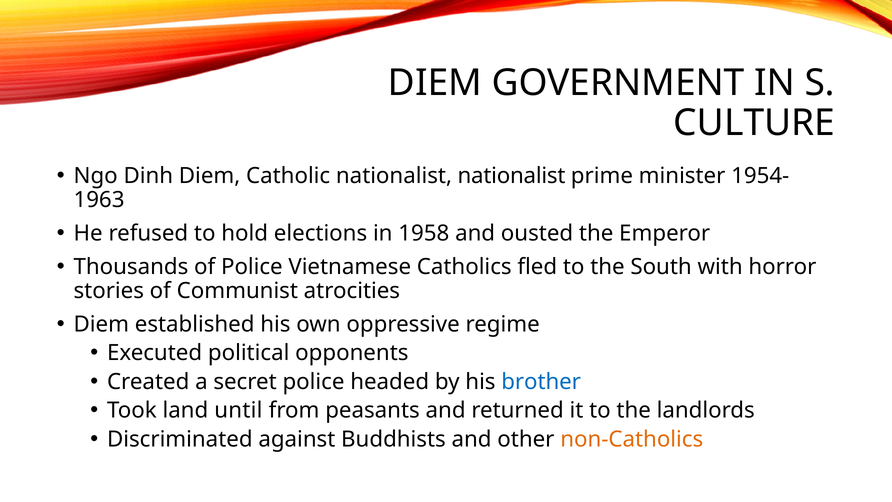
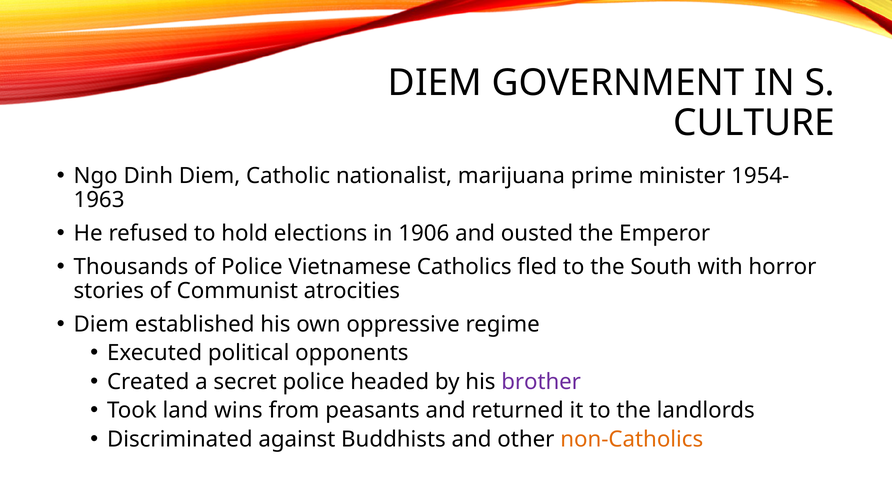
nationalist nationalist: nationalist -> marijuana
1958: 1958 -> 1906
brother colour: blue -> purple
until: until -> wins
